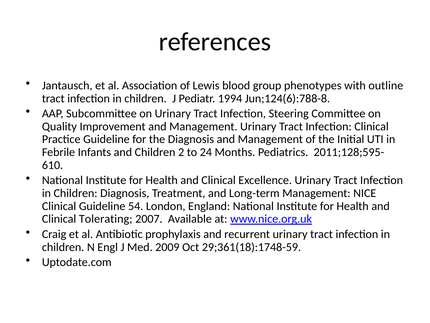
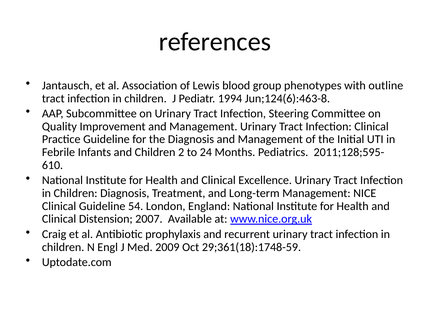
Jun;124(6):788-8: Jun;124(6):788-8 -> Jun;124(6):463-8
Tolerating: Tolerating -> Distension
